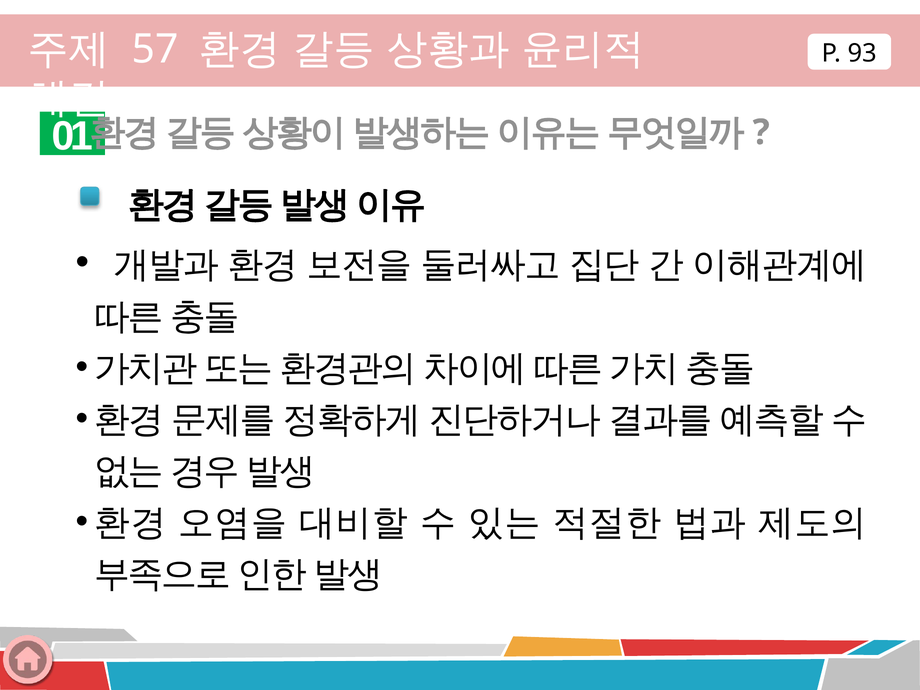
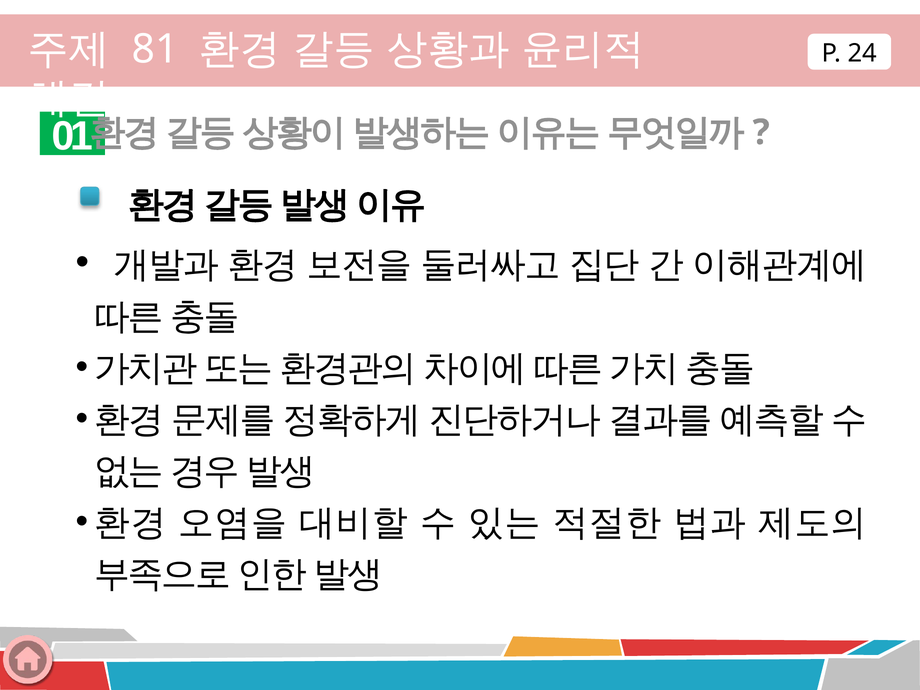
57: 57 -> 81
93: 93 -> 24
